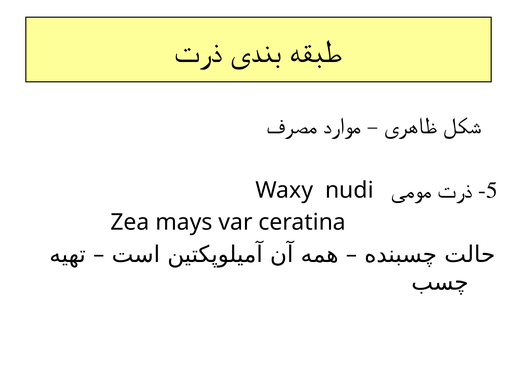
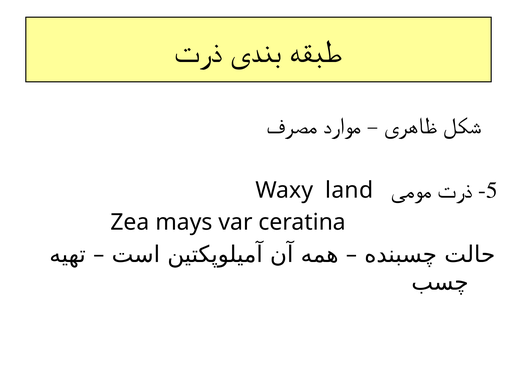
nudi: nudi -> land
